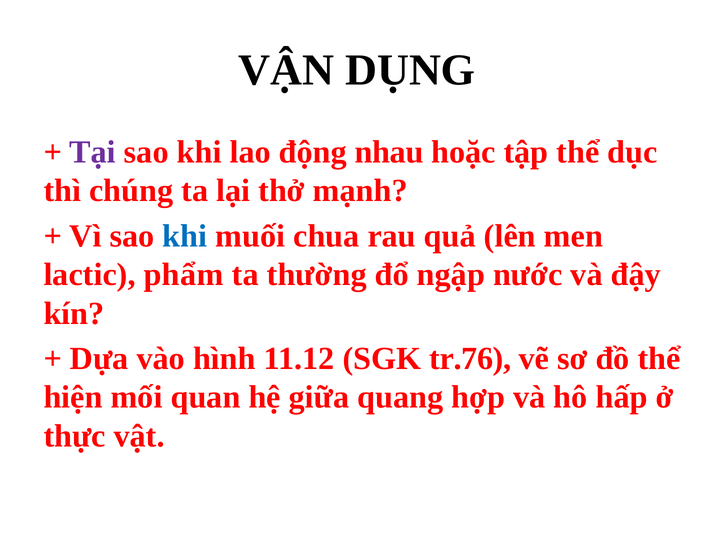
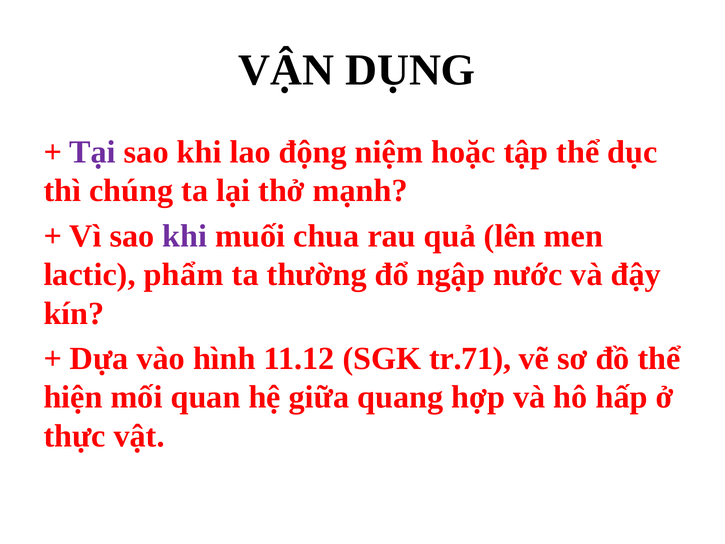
nhau: nhau -> niệm
khi at (185, 236) colour: blue -> purple
tr.76: tr.76 -> tr.71
